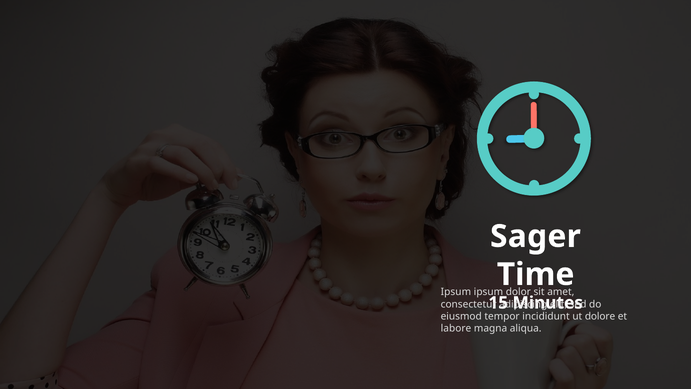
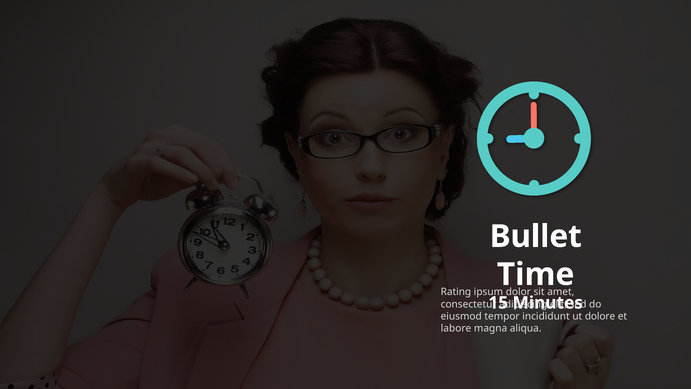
Sager: Sager -> Bullet
Ipsum at (456, 292): Ipsum -> Rating
